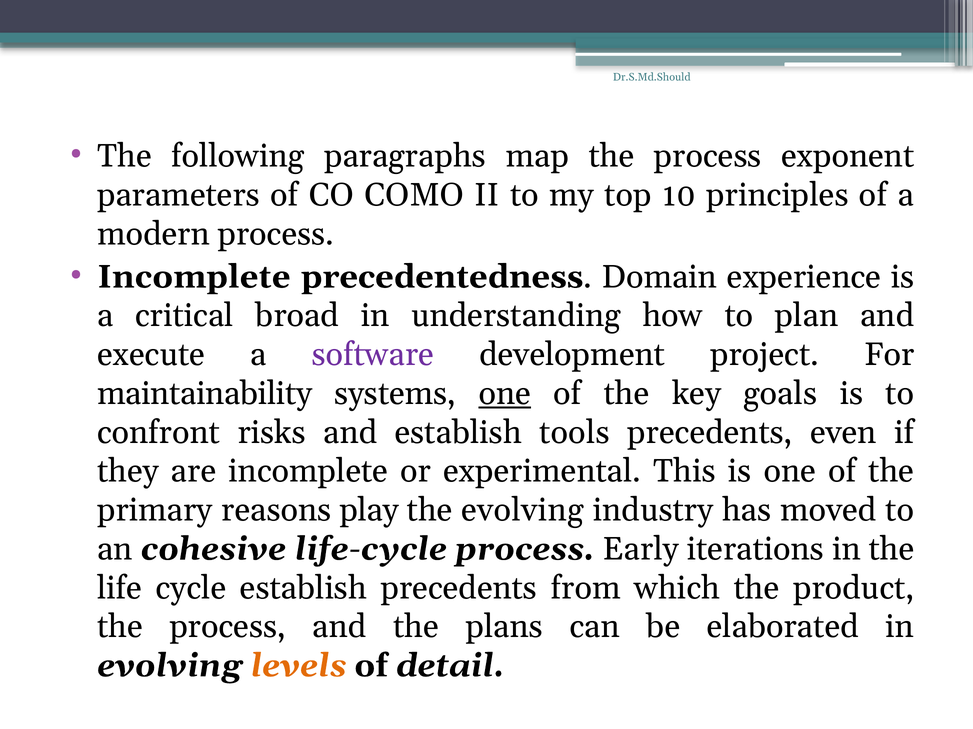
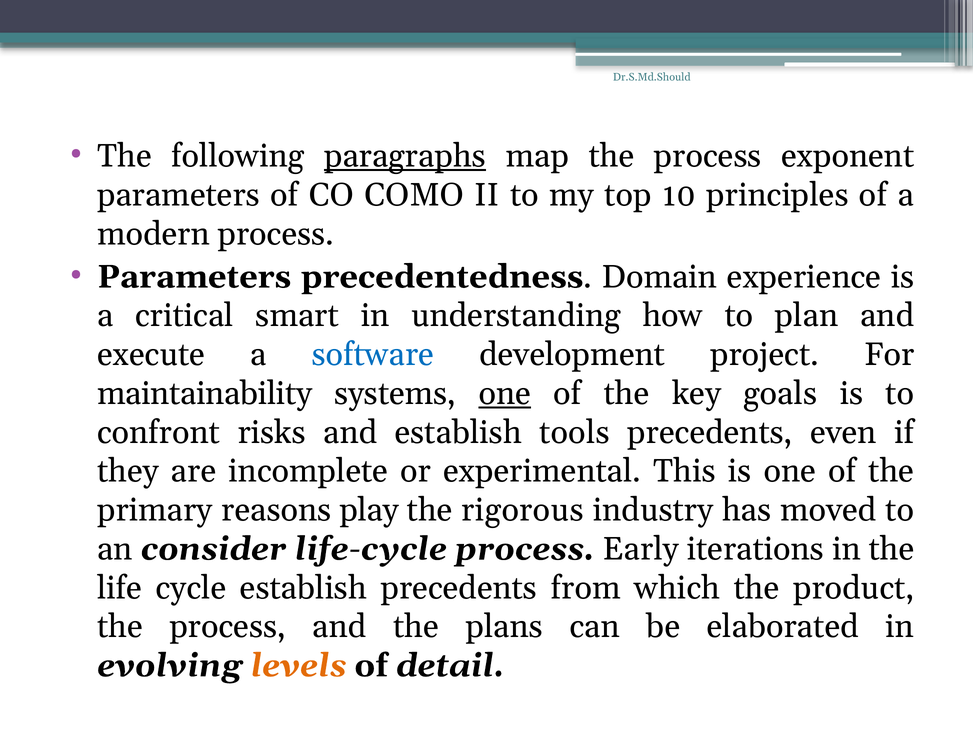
paragraphs underline: none -> present
Incomplete at (194, 277): Incomplete -> Parameters
broad: broad -> smart
software colour: purple -> blue
the evolving: evolving -> rigorous
cohesive: cohesive -> consider
